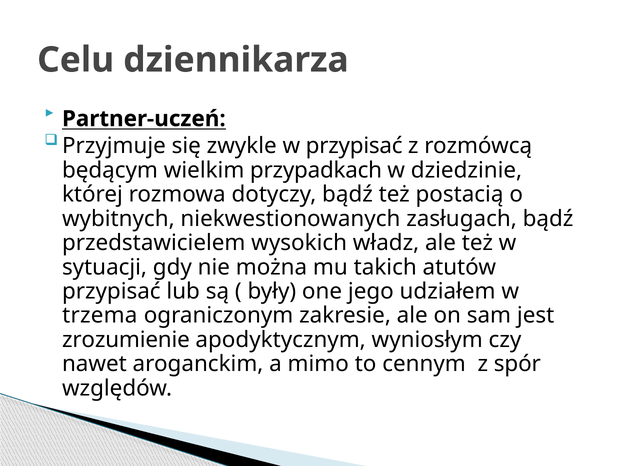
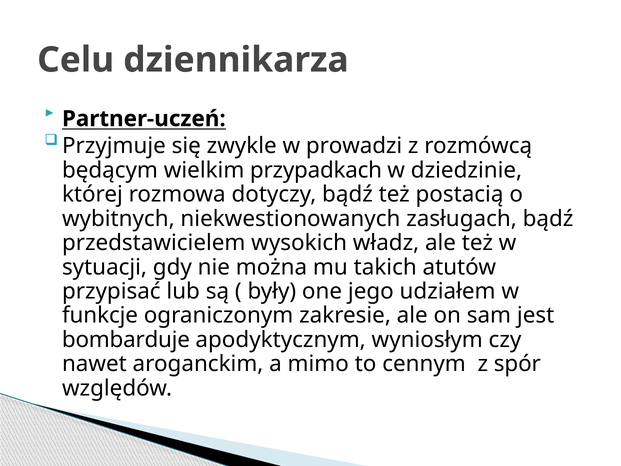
w przypisać: przypisać -> prowadzi
trzema: trzema -> funkcje
zrozumienie: zrozumienie -> bombarduje
